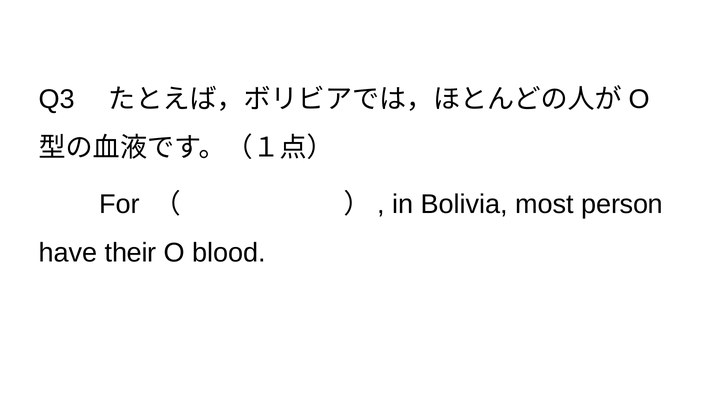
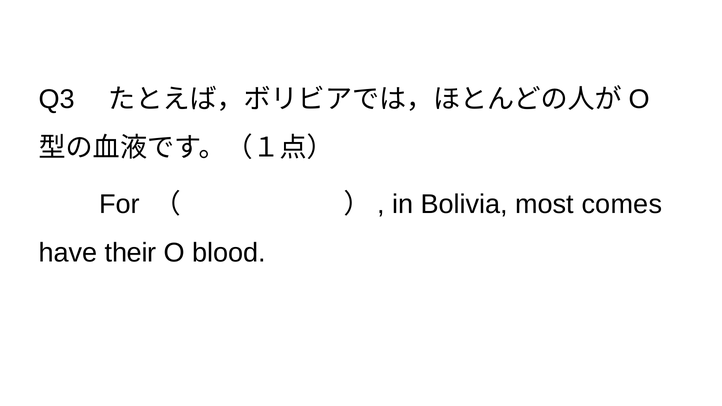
person: person -> comes
